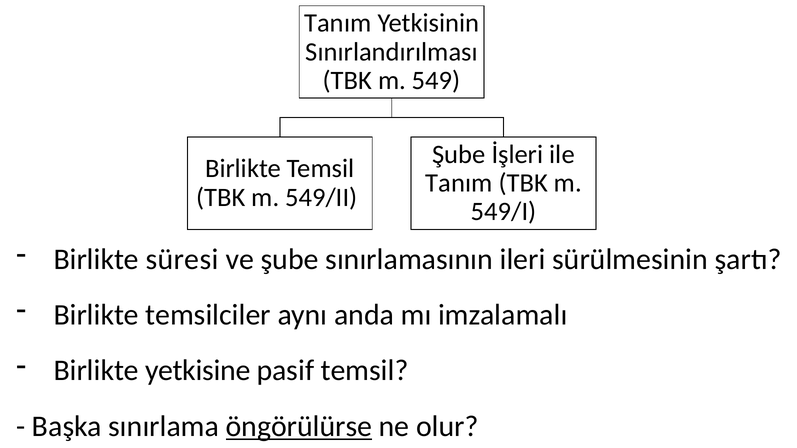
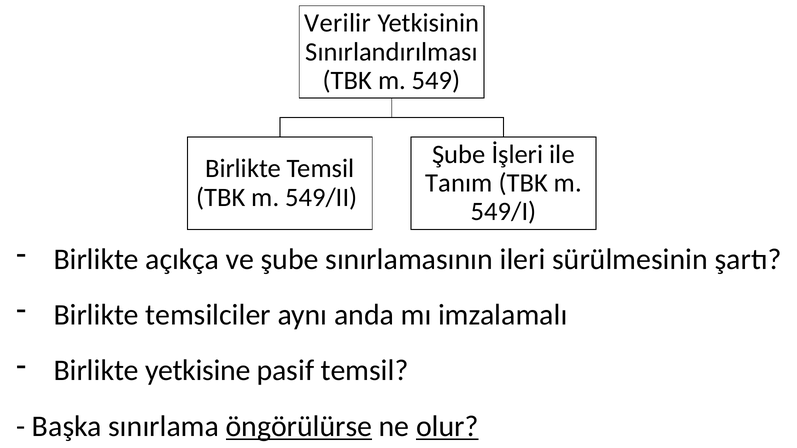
Tanım at (338, 23): Tanım -> Verilir
süresi: süresi -> açıkça
olur underline: none -> present
